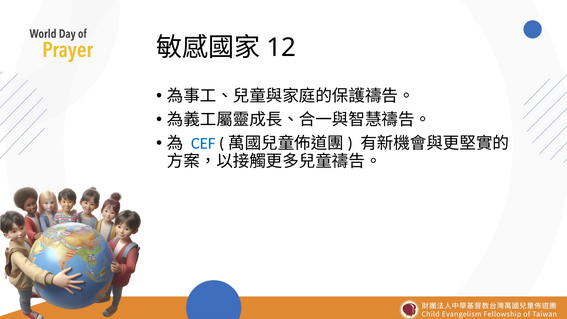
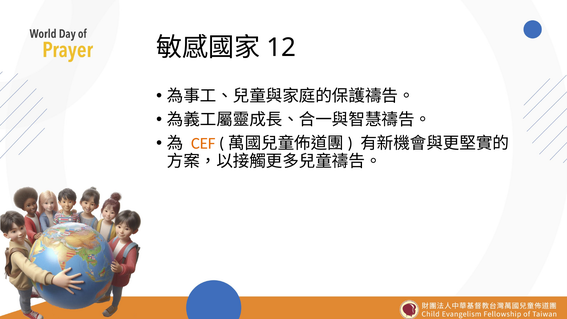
CEF colour: blue -> orange
